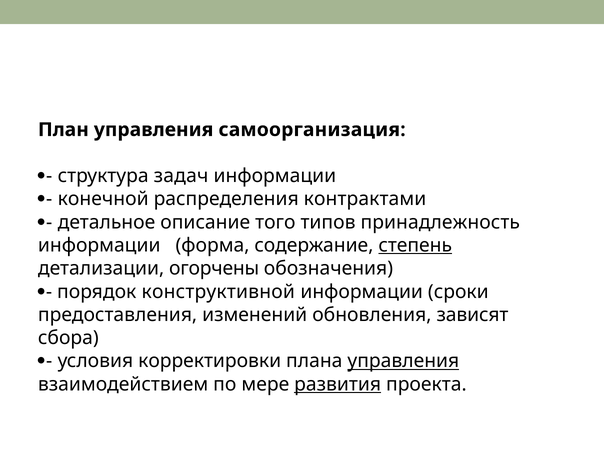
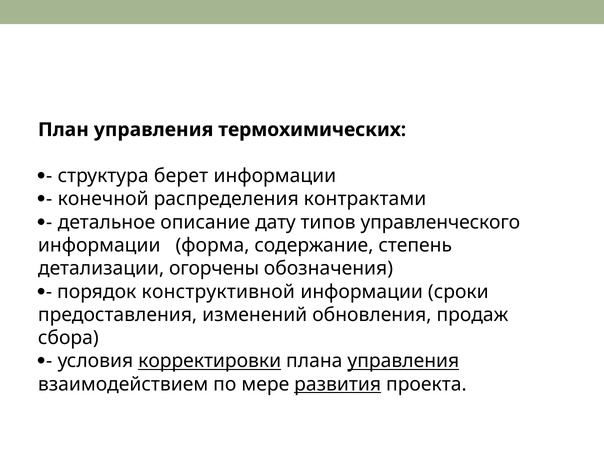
самоорганизация: самоорганизация -> термохимических
задач: задач -> берет
того: того -> дату
принадлежность: принадлежность -> управленческого
степень underline: present -> none
зависят: зависят -> продаж
корректировки underline: none -> present
